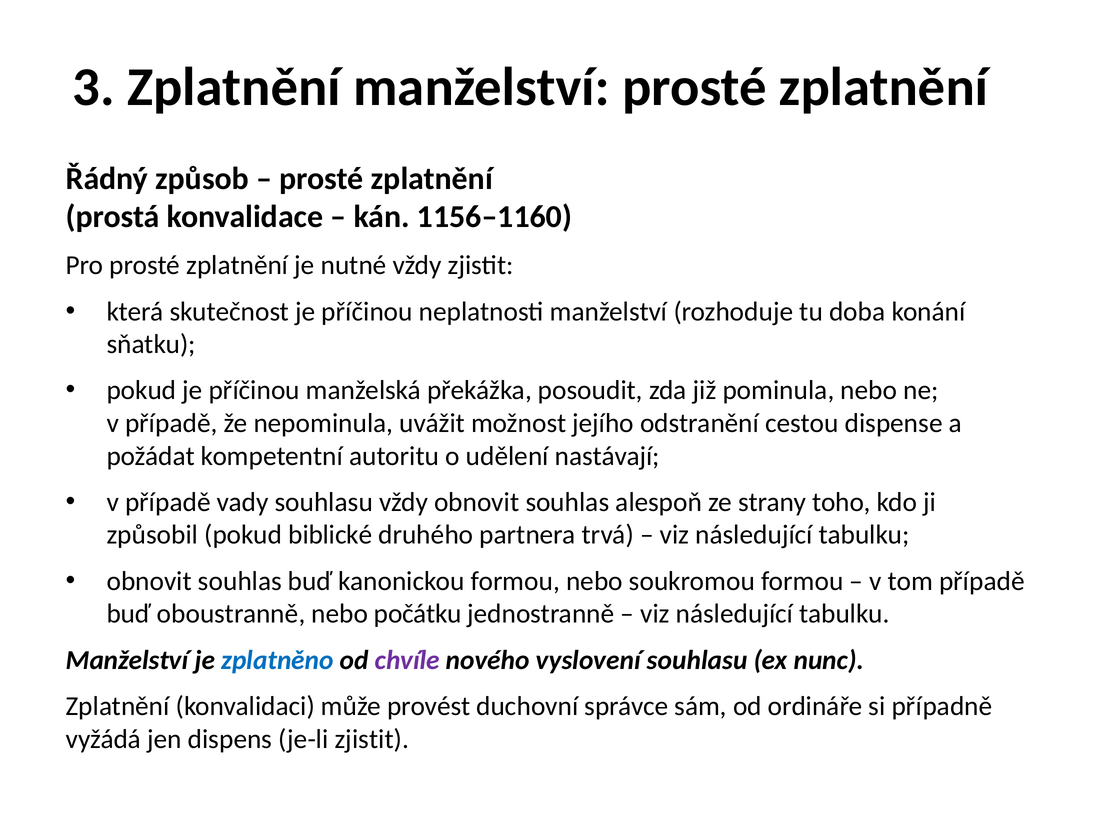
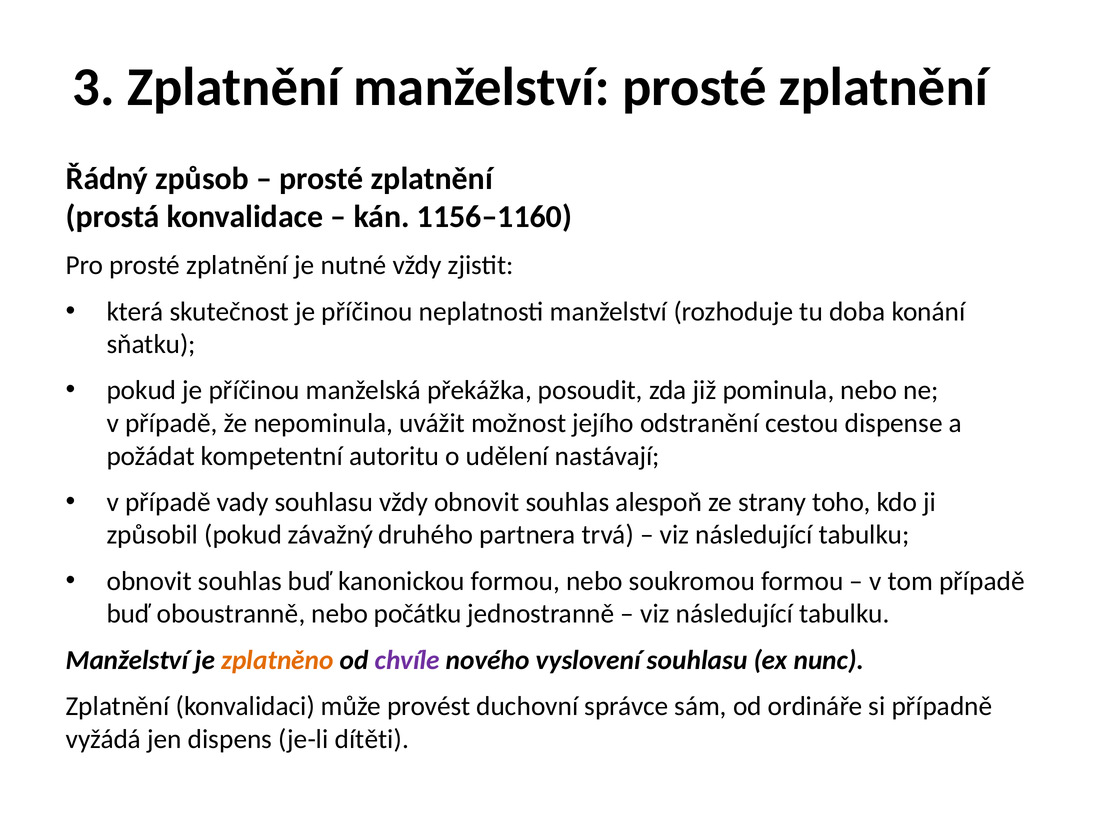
biblické: biblické -> závažný
zplatněno colour: blue -> orange
je-li zjistit: zjistit -> dítěti
